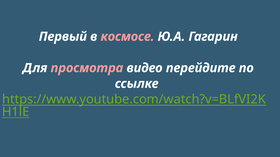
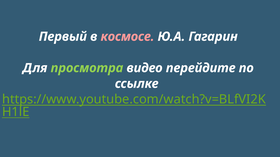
просмотра colour: pink -> light green
